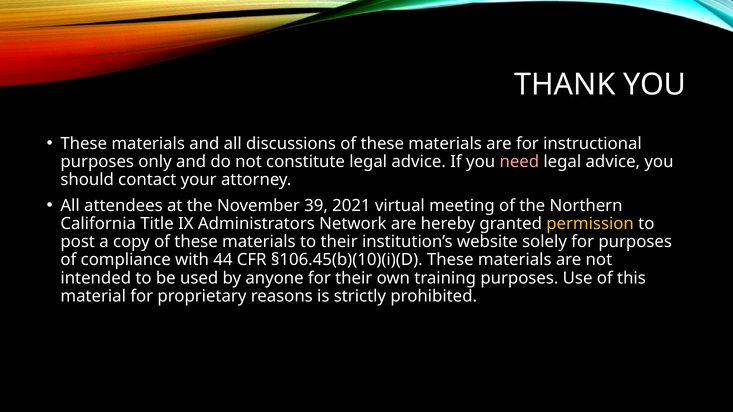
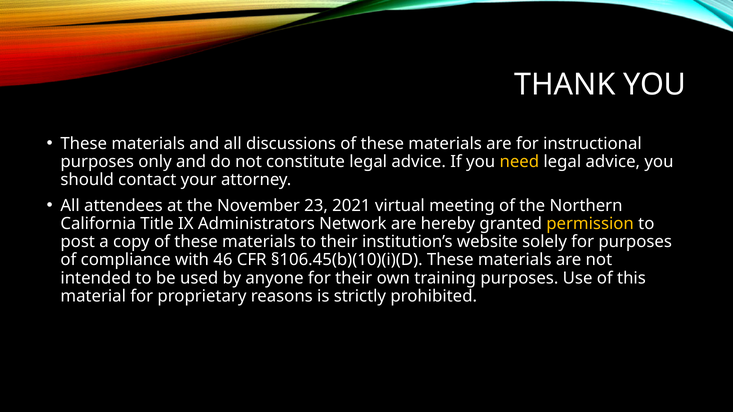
need colour: pink -> yellow
39: 39 -> 23
44: 44 -> 46
